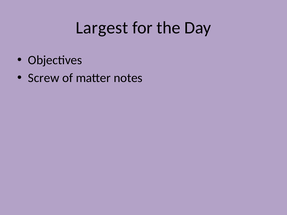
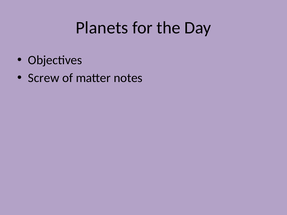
Largest: Largest -> Planets
